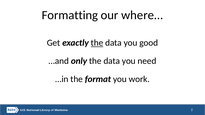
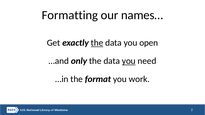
where…: where… -> names…
good: good -> open
you at (129, 61) underline: none -> present
